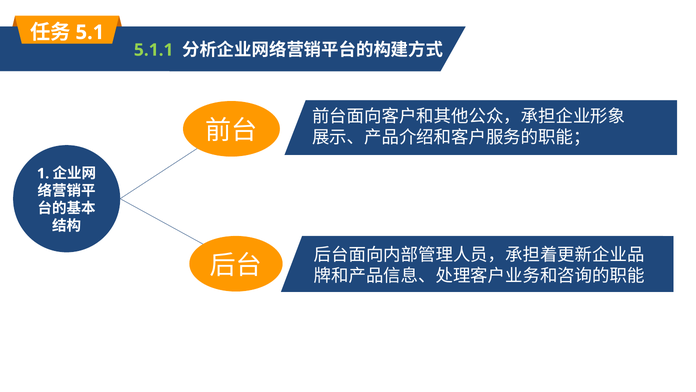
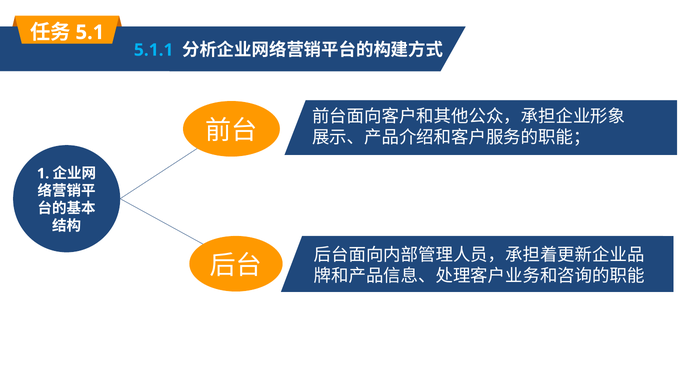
5.1.1 colour: light green -> light blue
